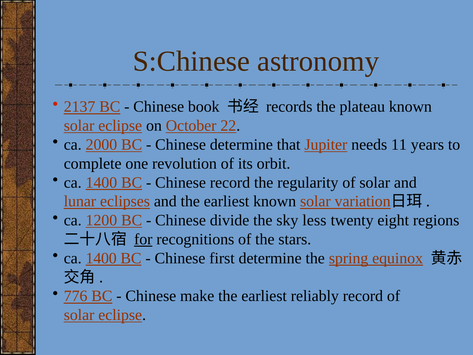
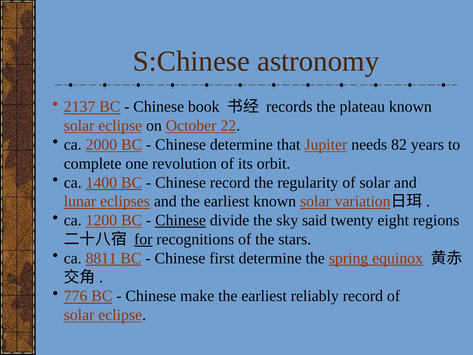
11: 11 -> 82
Chinese at (181, 220) underline: none -> present
less: less -> said
1400 at (101, 258): 1400 -> 8811
